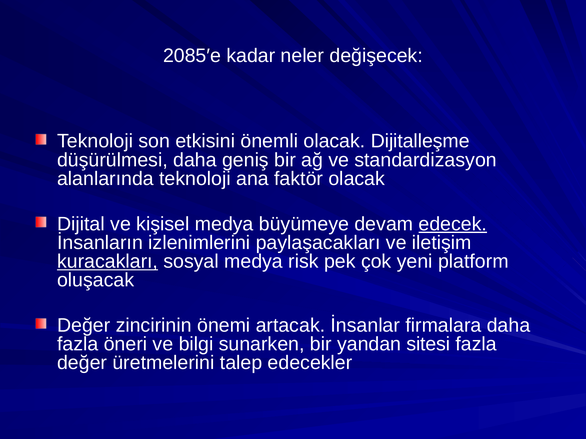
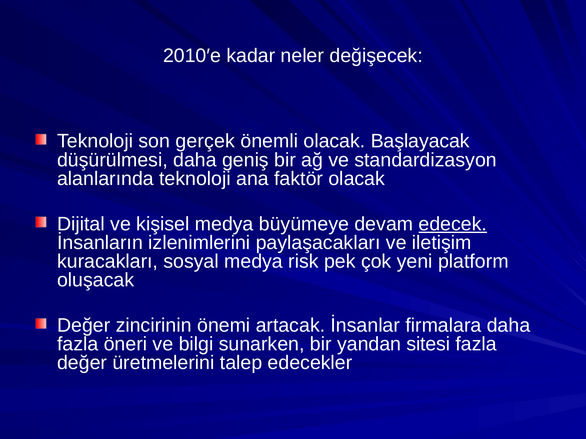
2085′e: 2085′e -> 2010′e
etkisini: etkisini -> gerçek
Dijitalleşme: Dijitalleşme -> Başlayacak
kuracakları underline: present -> none
